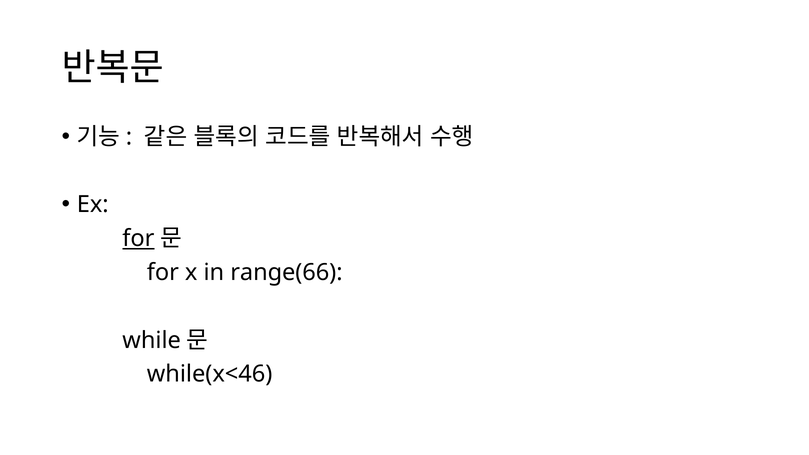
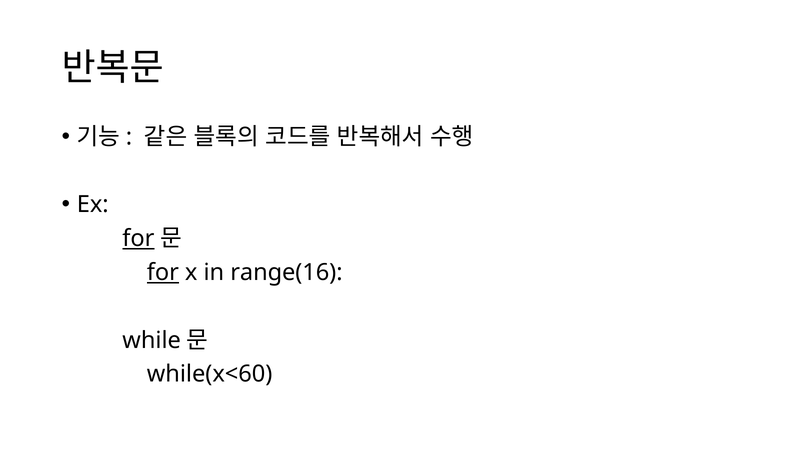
for at (163, 272) underline: none -> present
range(66: range(66 -> range(16
while(x<46: while(x<46 -> while(x<60
